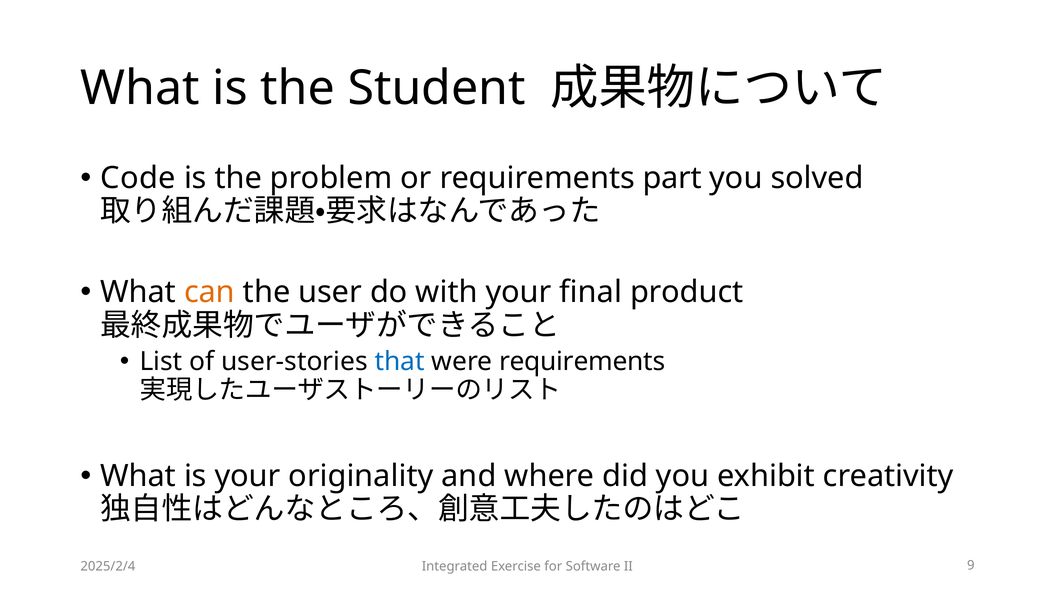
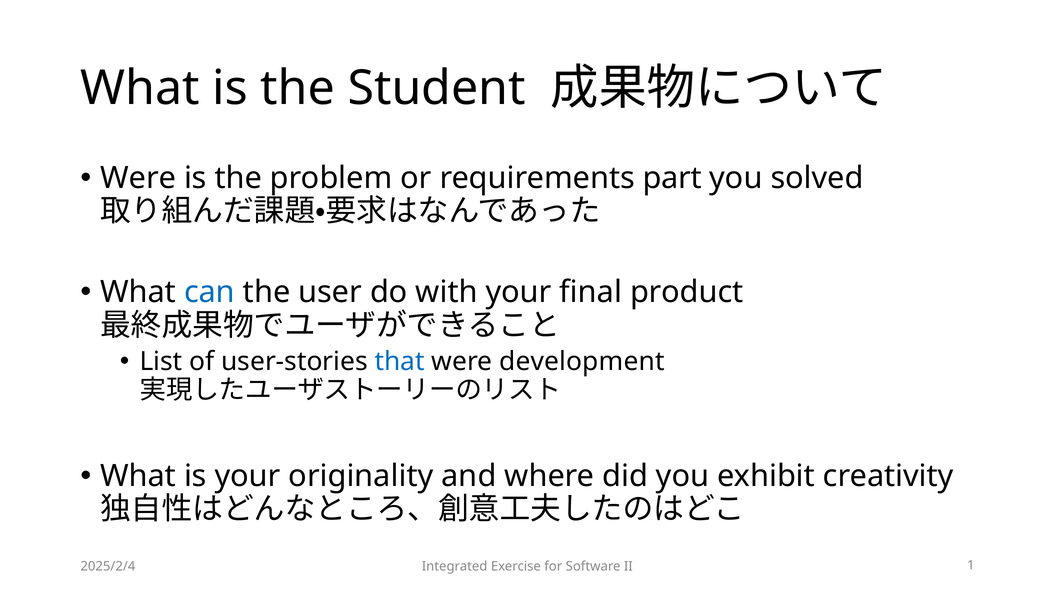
Code at (138, 178): Code -> Were
can colour: orange -> blue
were requirements: requirements -> development
9: 9 -> 1
